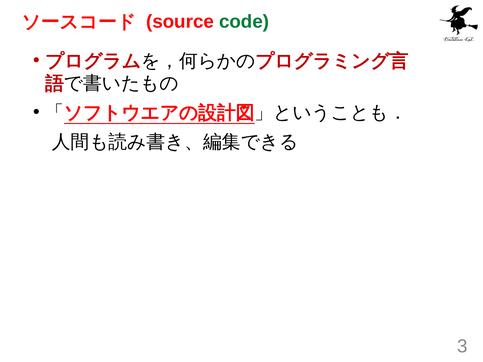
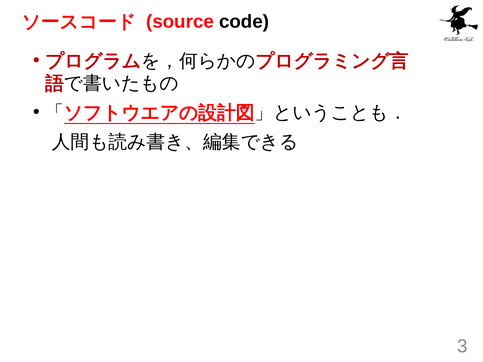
code colour: green -> black
